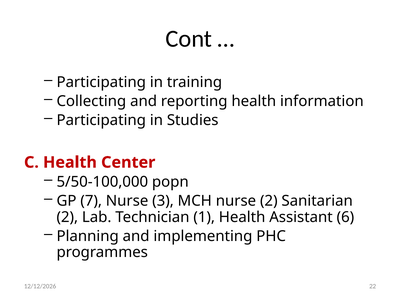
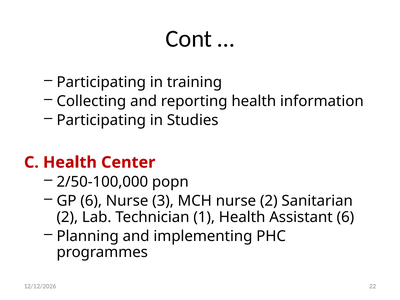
5/50-100,000: 5/50-100,000 -> 2/50-100,000
GP 7: 7 -> 6
